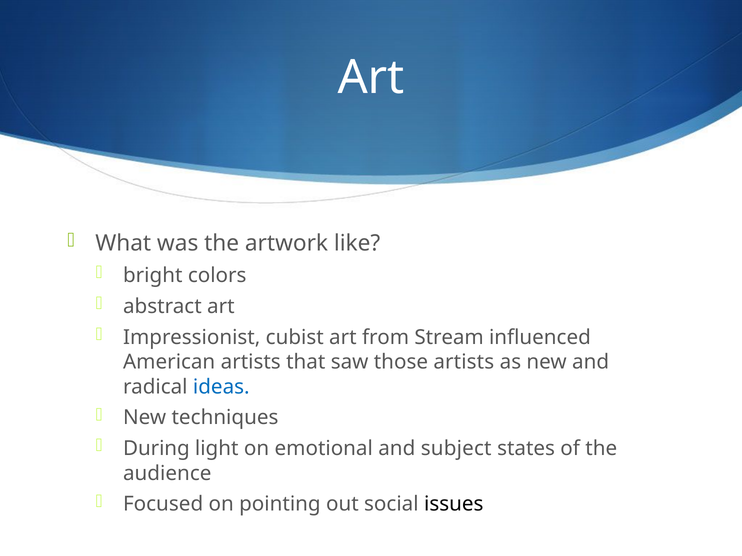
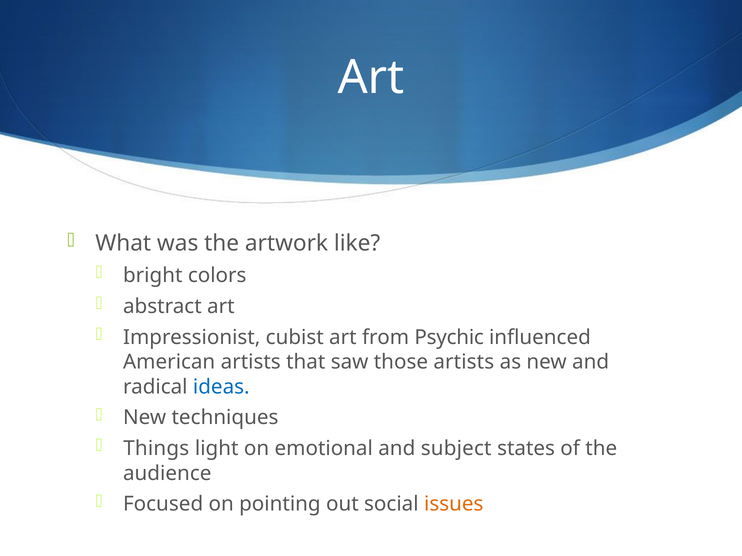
Stream: Stream -> Psychic
During: During -> Things
issues colour: black -> orange
